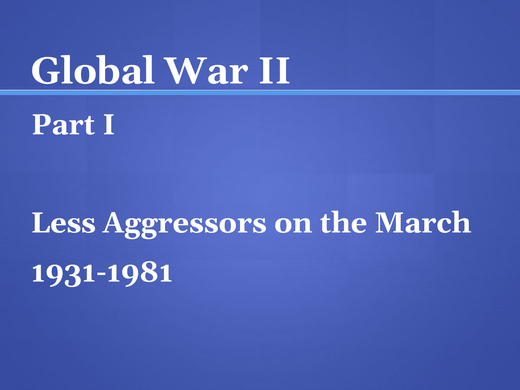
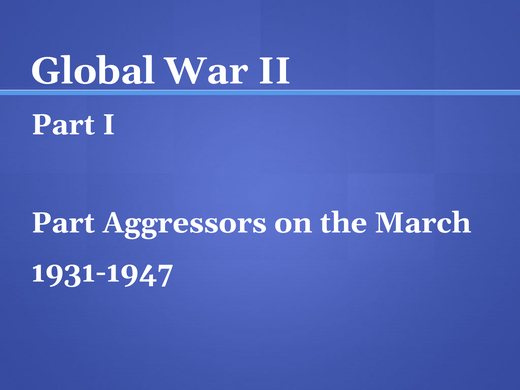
Less at (63, 223): Less -> Part
1931-1981: 1931-1981 -> 1931-1947
